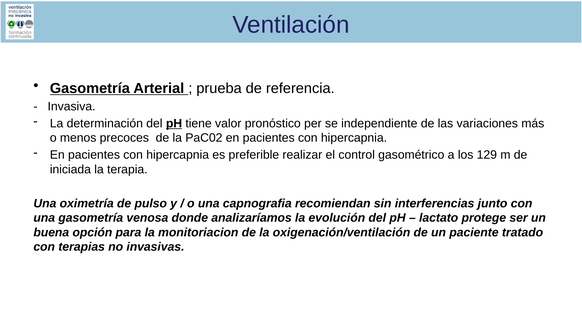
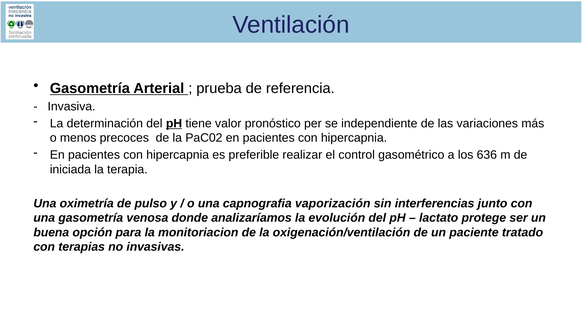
129: 129 -> 636
recomiendan: recomiendan -> vaporización
